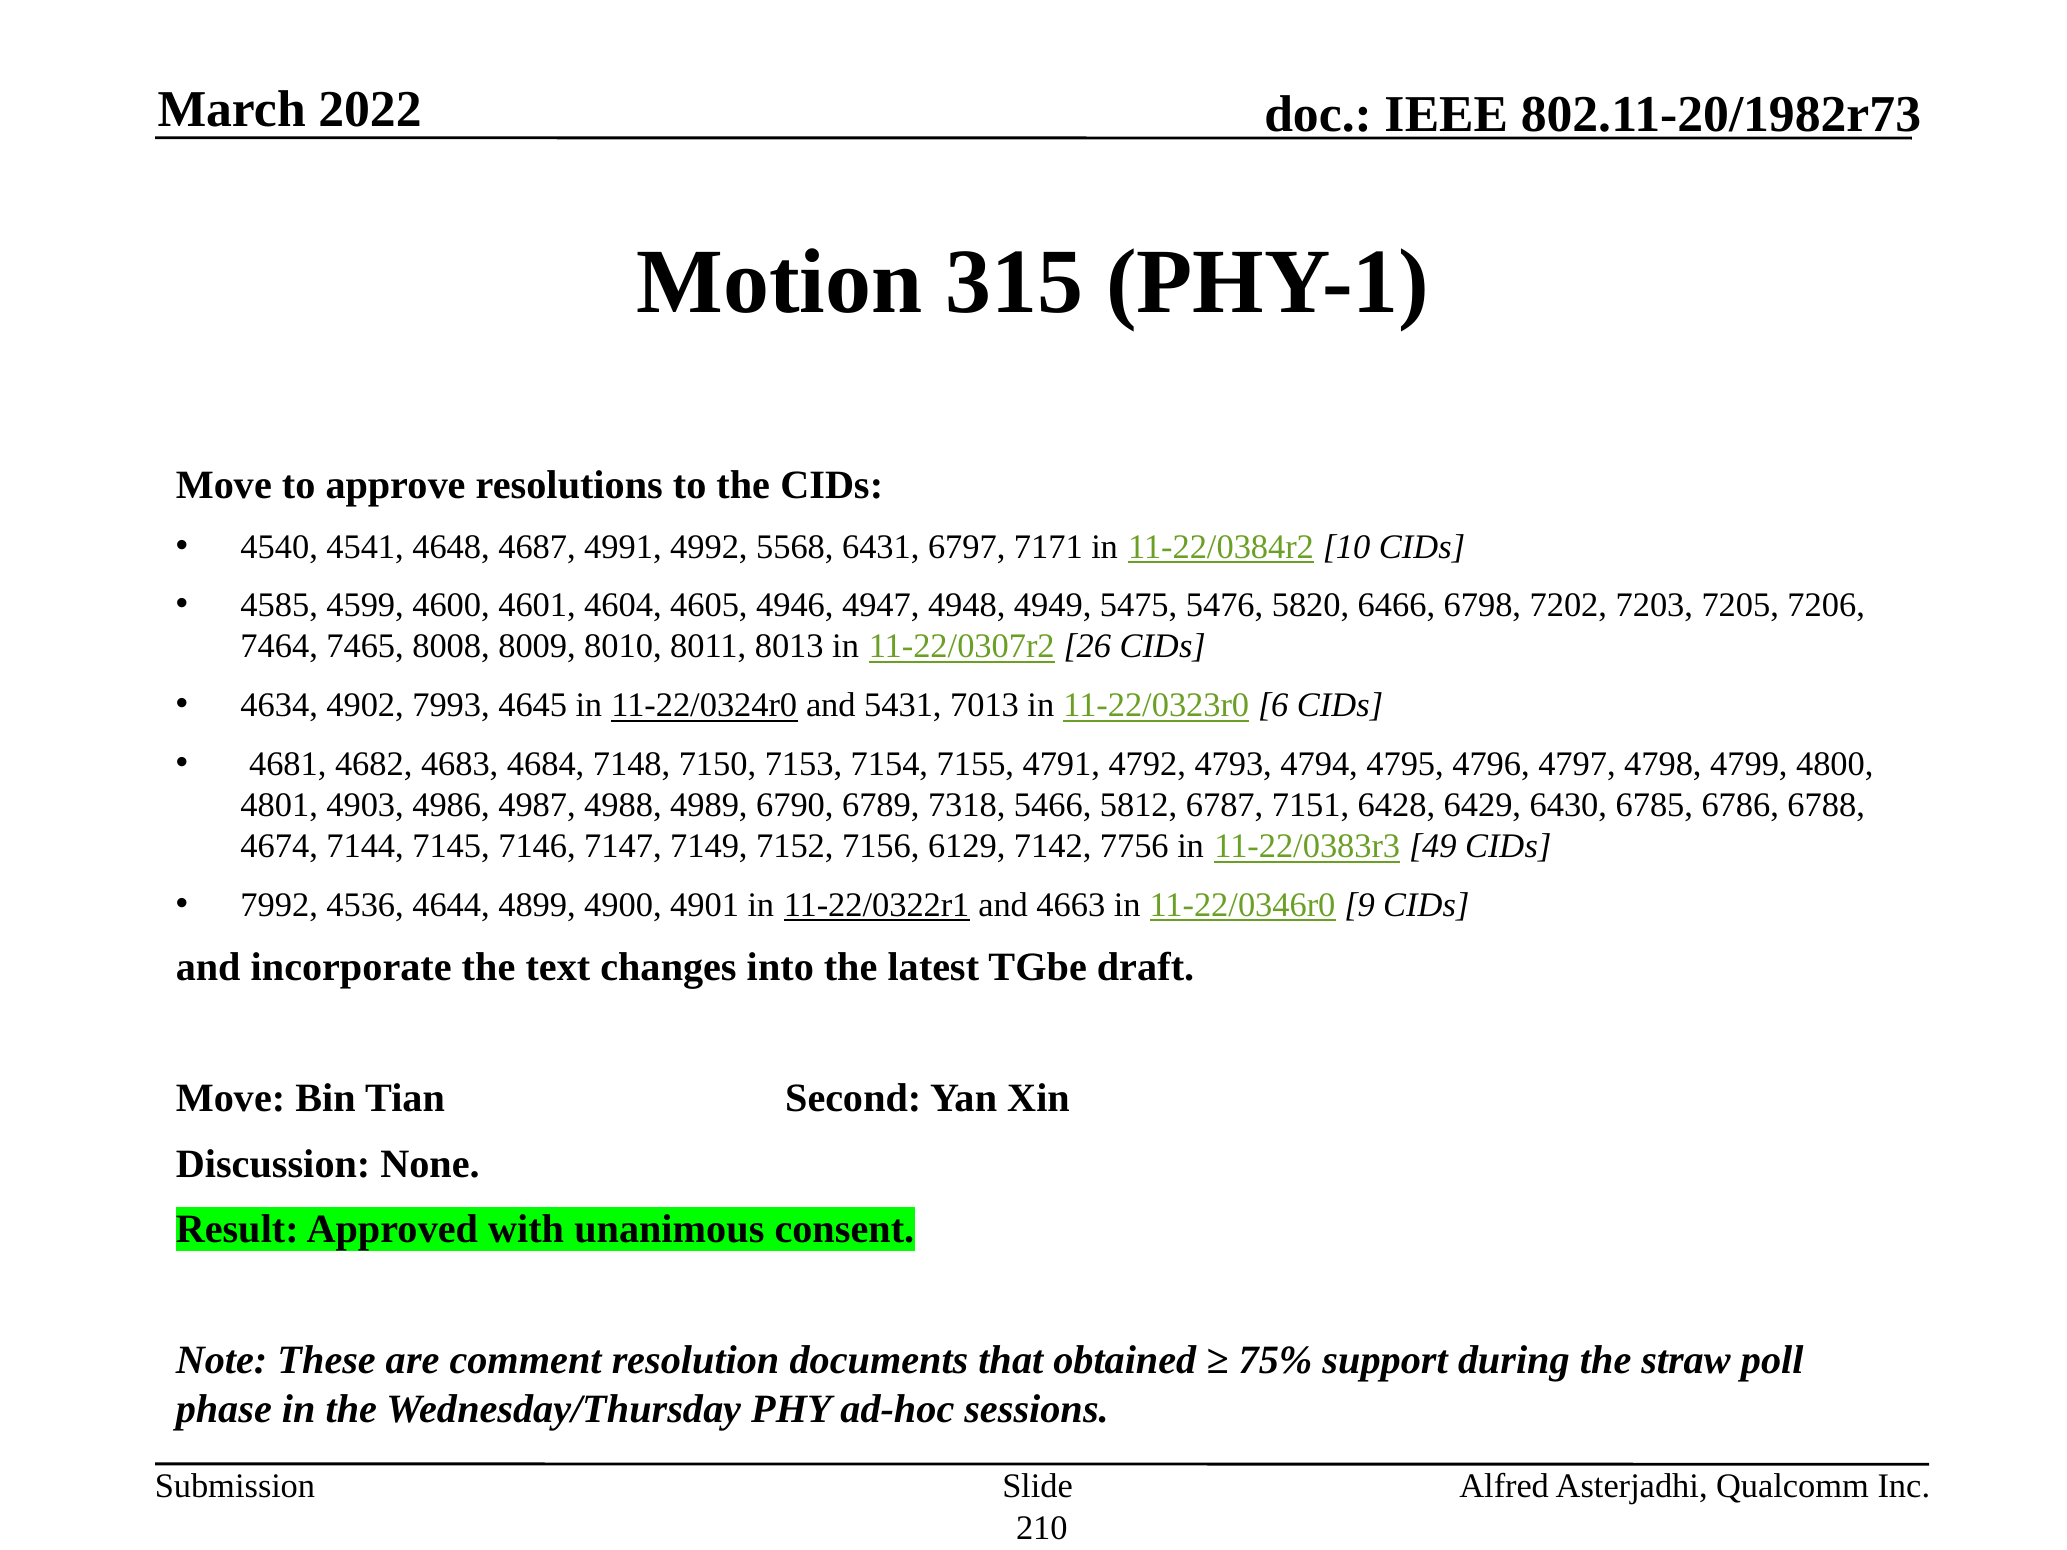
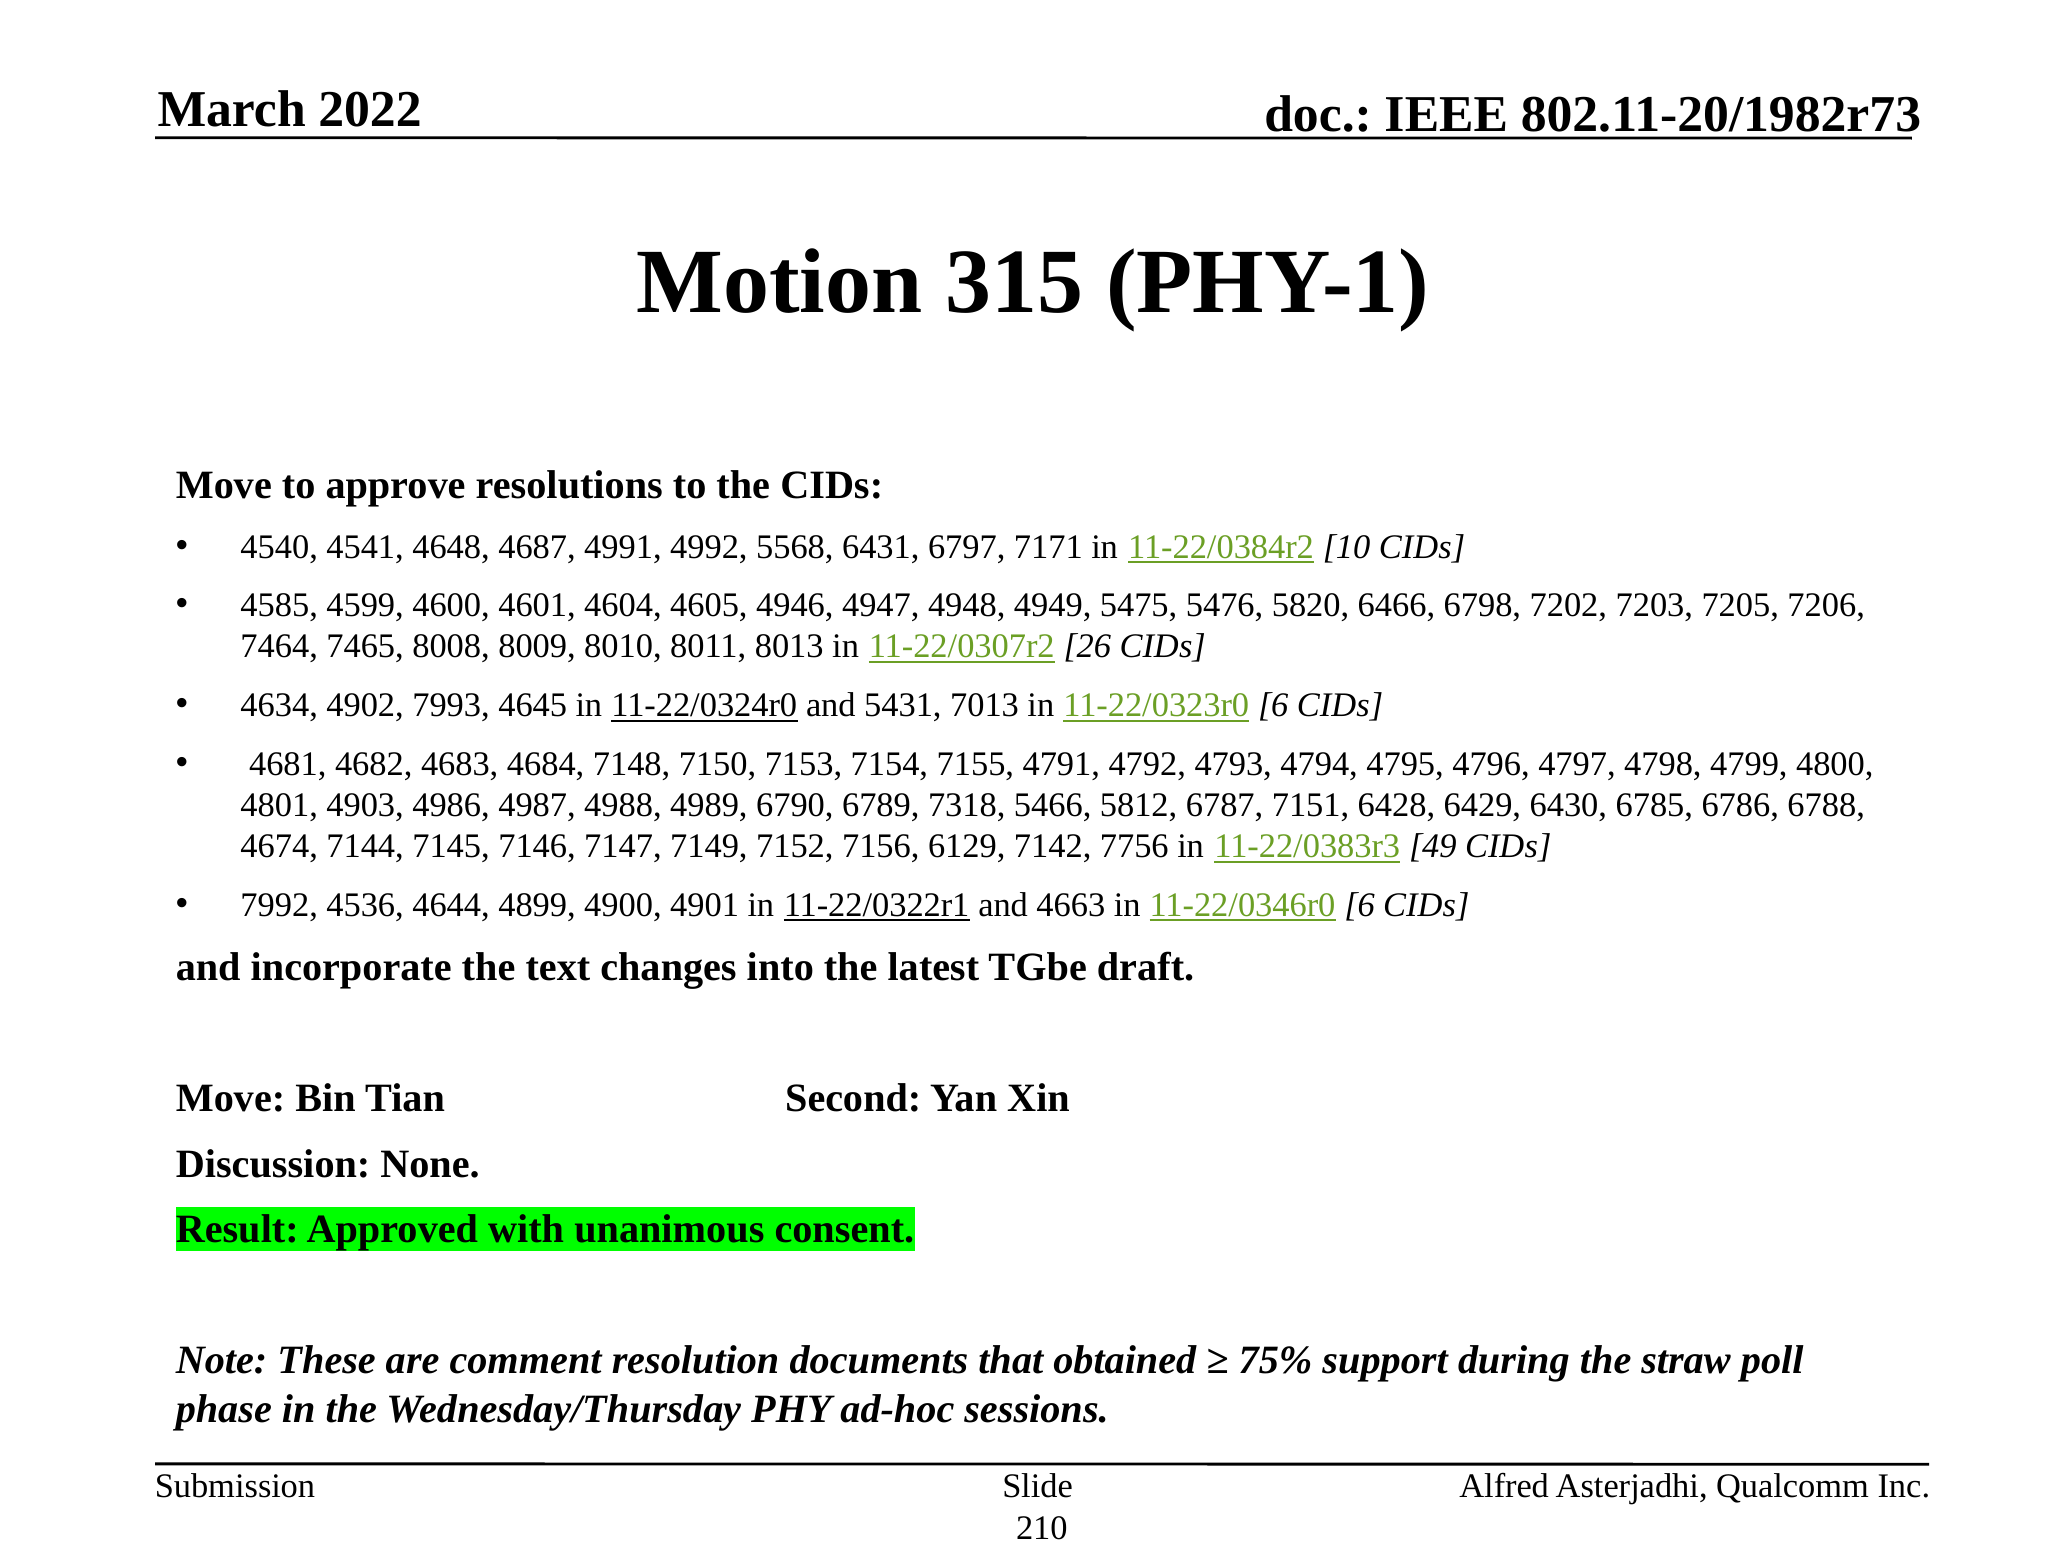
11-22/0346r0 9: 9 -> 6
